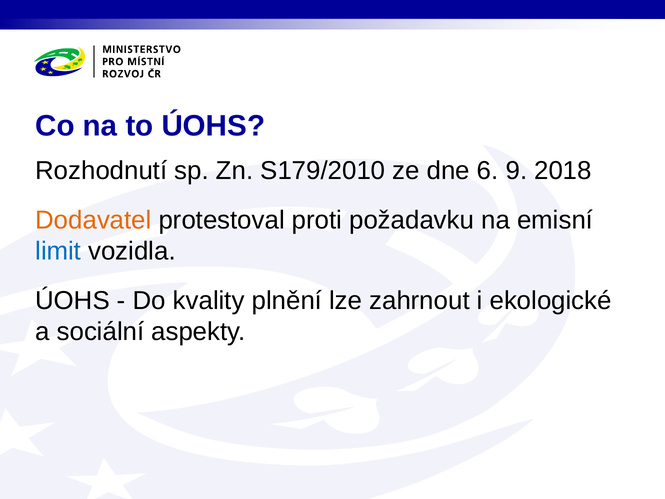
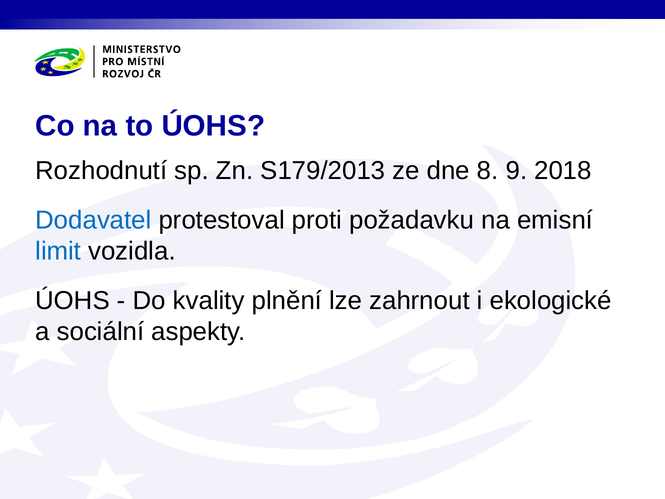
S179/2010: S179/2010 -> S179/2013
6: 6 -> 8
Dodavatel colour: orange -> blue
